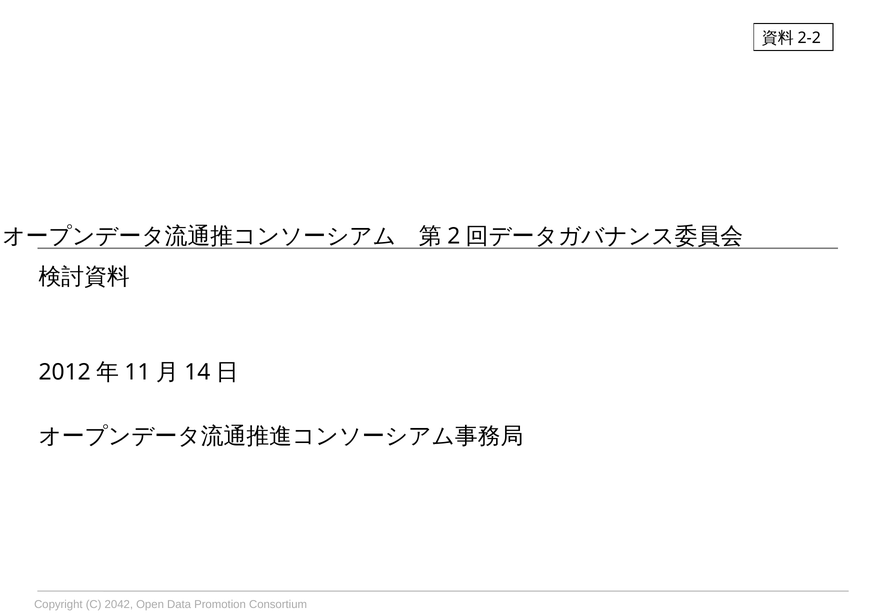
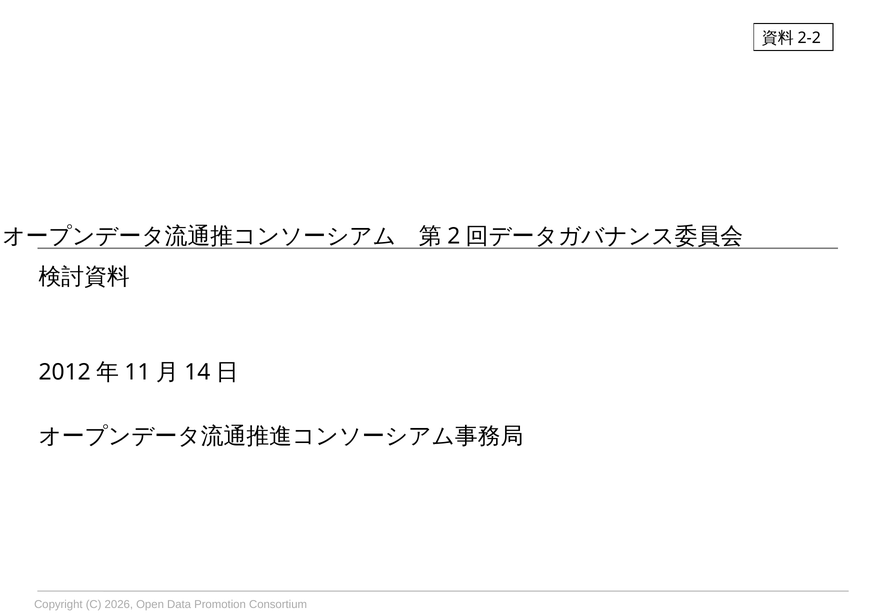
2042: 2042 -> 2026
